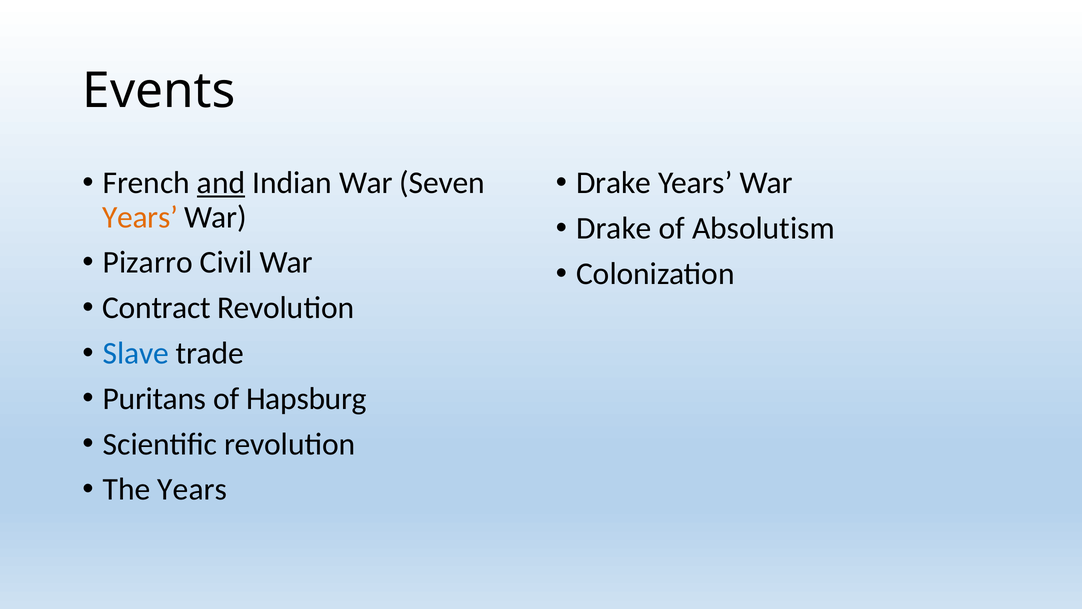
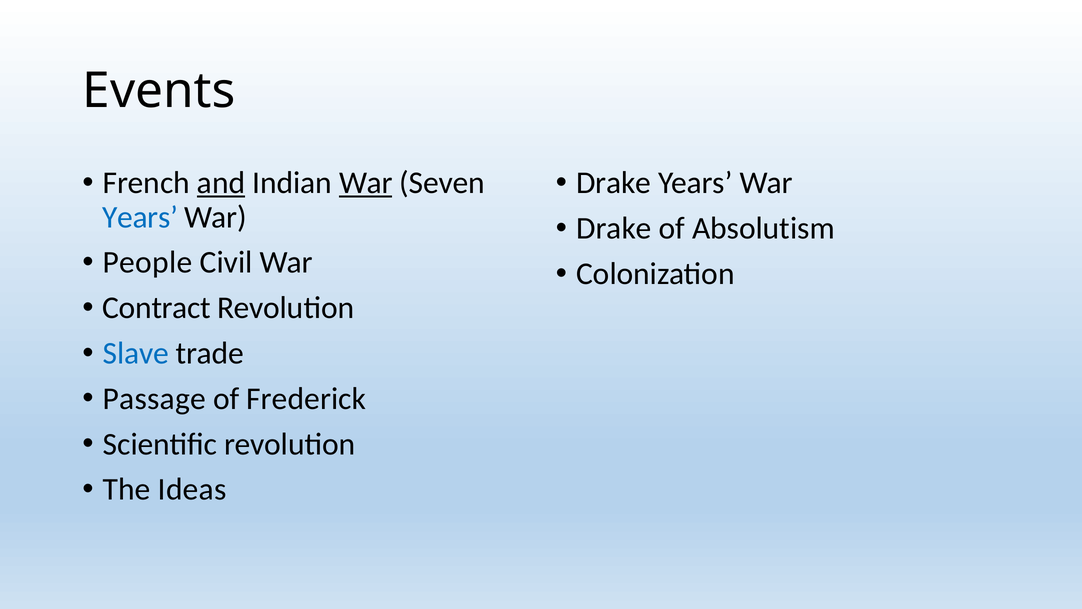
War at (366, 183) underline: none -> present
Years at (140, 217) colour: orange -> blue
Pizarro: Pizarro -> People
Puritans: Puritans -> Passage
Hapsburg: Hapsburg -> Frederick
The Years: Years -> Ideas
